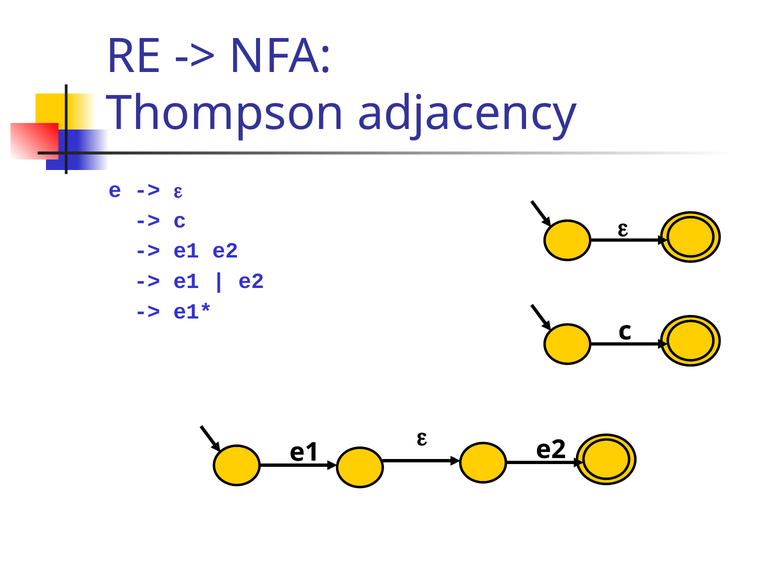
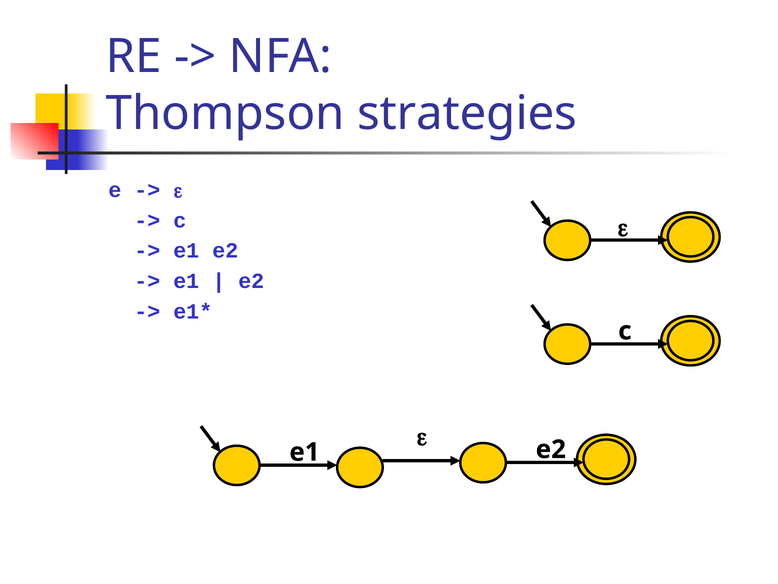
adjacency: adjacency -> strategies
